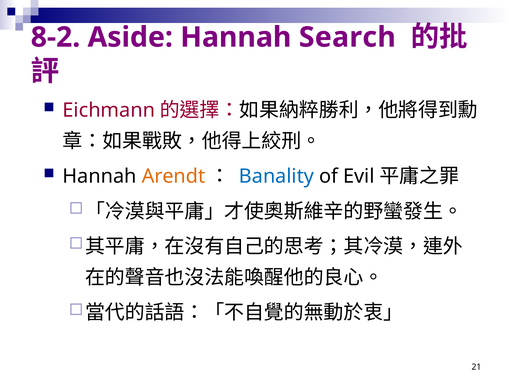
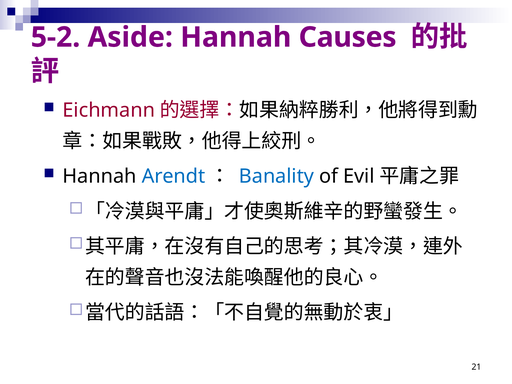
8-2: 8-2 -> 5-2
Search: Search -> Causes
Arendt colour: orange -> blue
